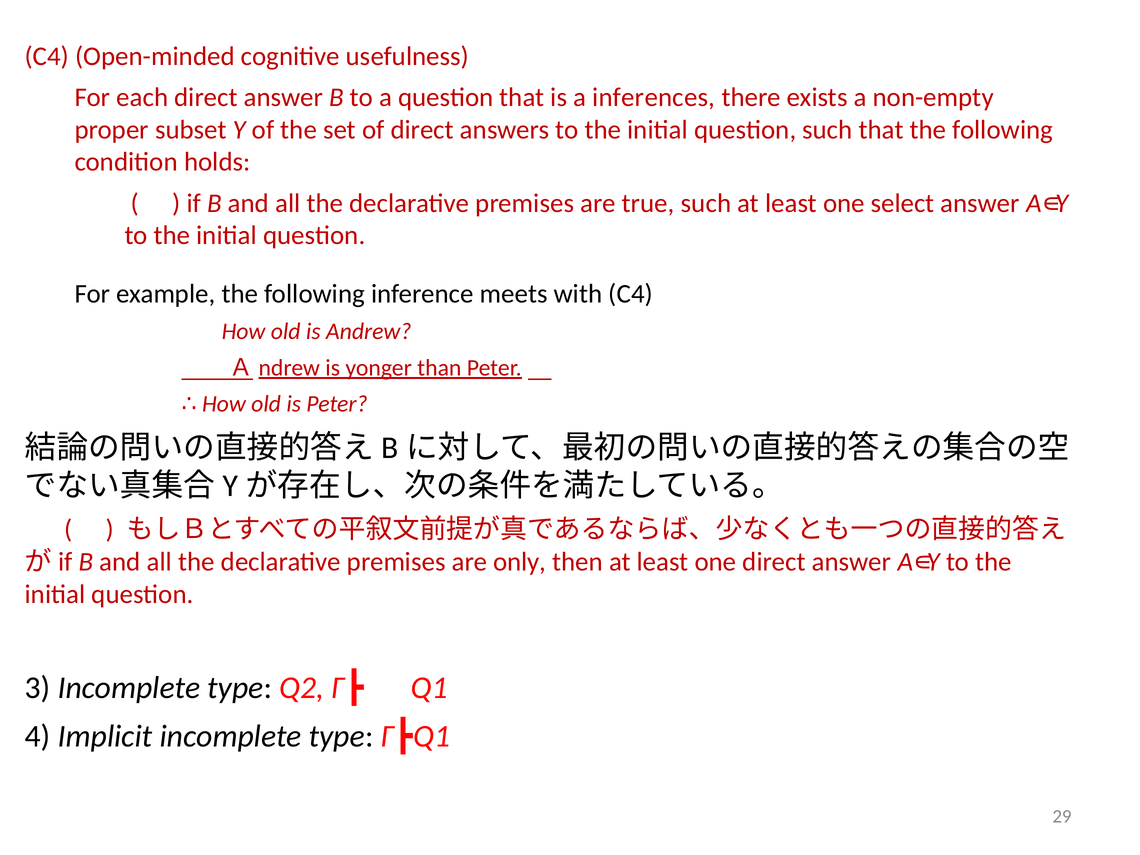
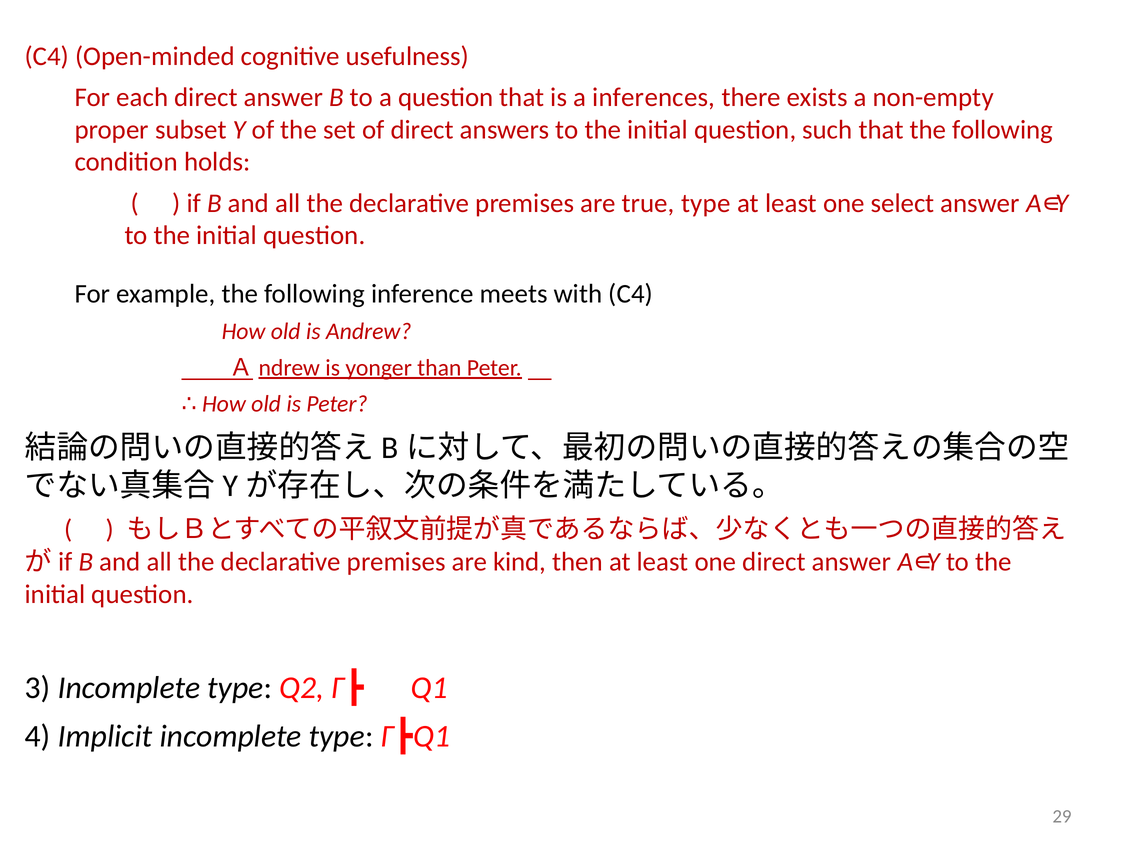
true such: such -> type
only: only -> kind
